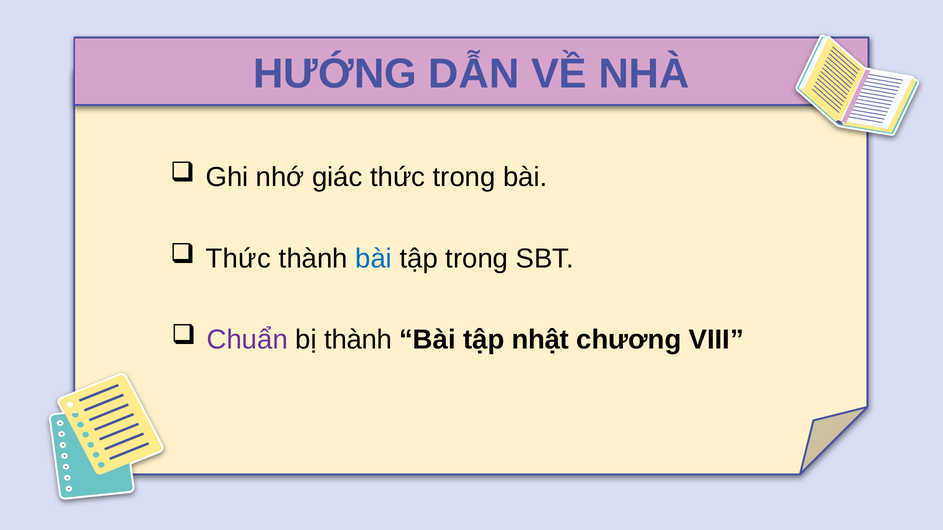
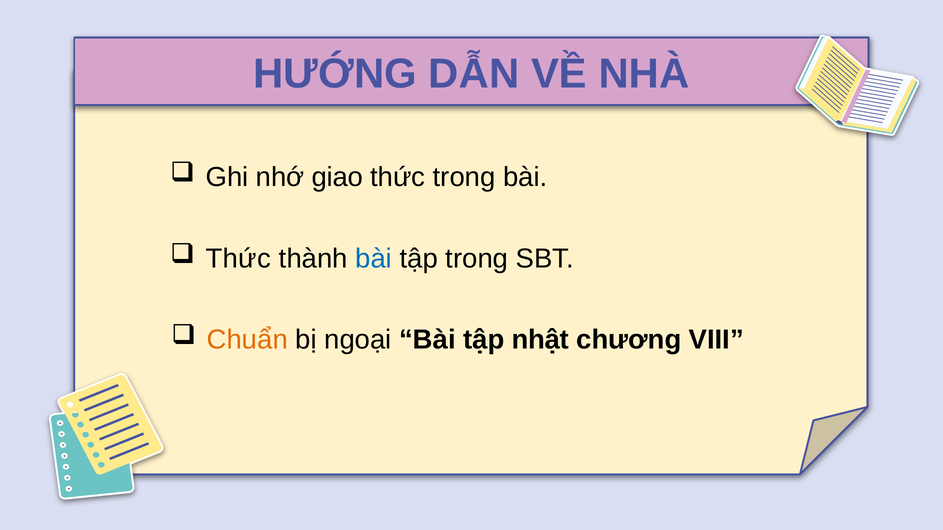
giác: giác -> giao
Chuẩn colour: purple -> orange
bị thành: thành -> ngoại
